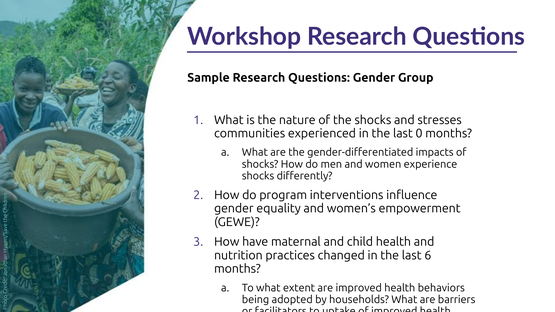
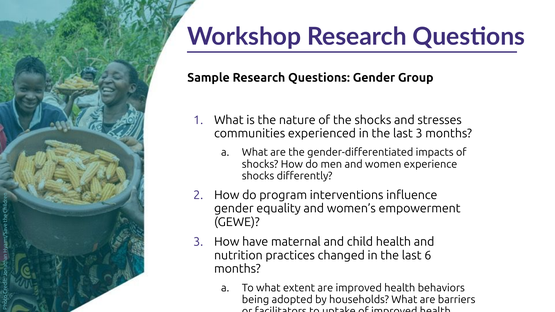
last 0: 0 -> 3
